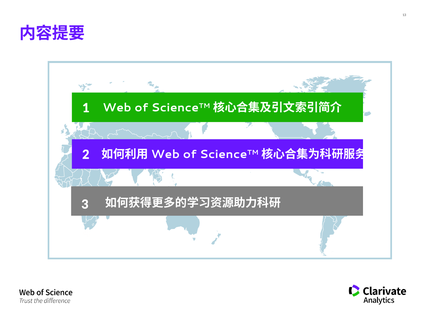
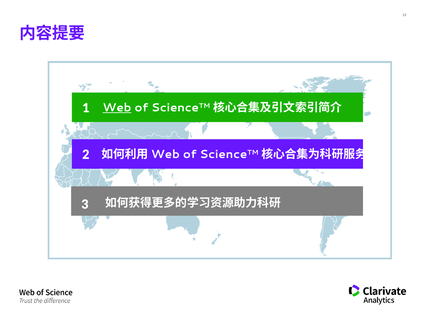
Web underline: none -> present
